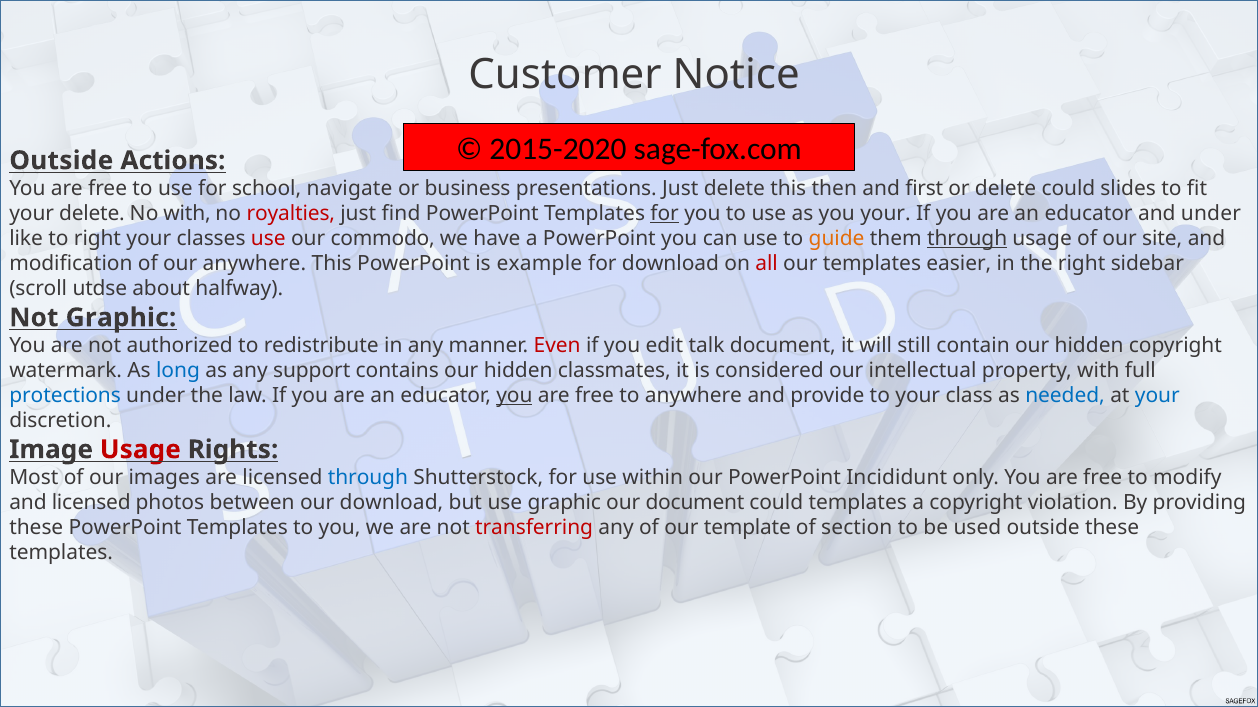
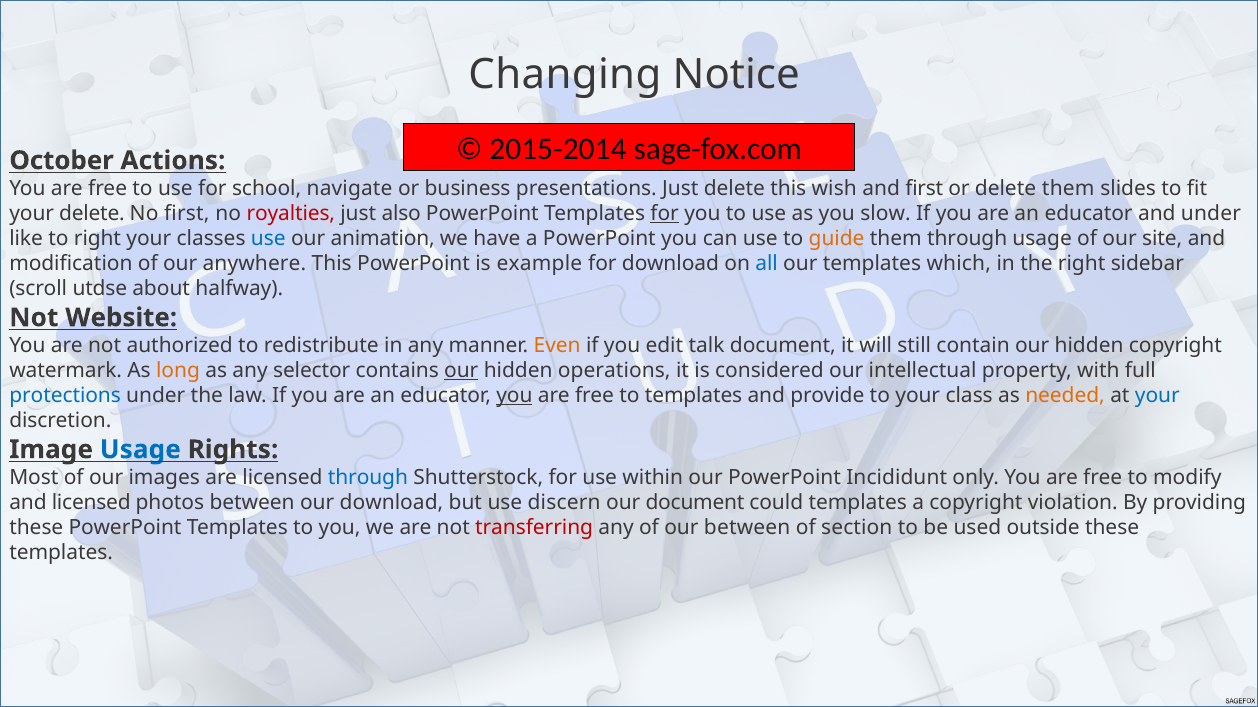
Customer: Customer -> Changing
2015-2020: 2015-2020 -> 2015-2014
Outside at (61, 161): Outside -> October
then: then -> wish
delete could: could -> them
No with: with -> first
find: find -> also
you your: your -> slow
use at (268, 239) colour: red -> blue
commodo: commodo -> animation
through at (967, 239) underline: present -> none
all colour: red -> blue
easier: easier -> which
Not Graphic: Graphic -> Website
Even colour: red -> orange
long colour: blue -> orange
support: support -> selector
our at (461, 371) underline: none -> present
classmates: classmates -> operations
to anywhere: anywhere -> templates
needed colour: blue -> orange
Usage at (140, 450) colour: red -> blue
use graphic: graphic -> discern
our template: template -> between
